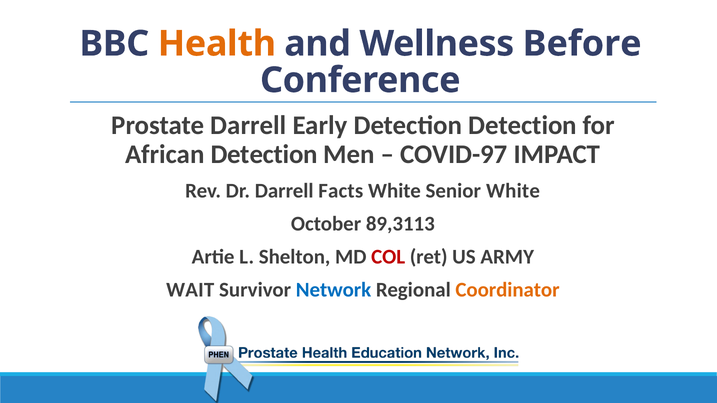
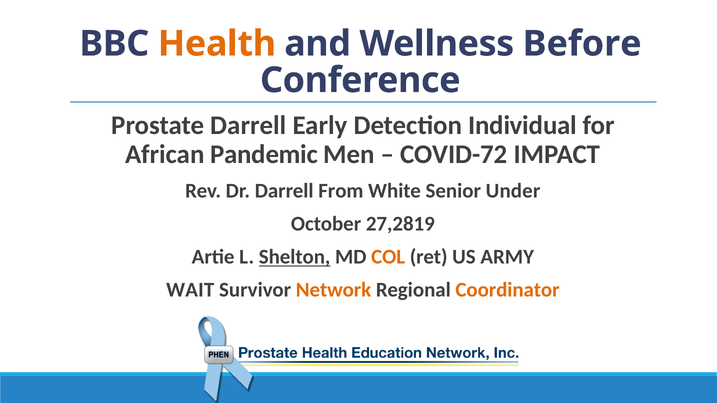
Detection Detection: Detection -> Individual
African Detection: Detection -> Pandemic
COVID-97: COVID-97 -> COVID-72
Facts: Facts -> From
Senior White: White -> Under
89,3113: 89,3113 -> 27,2819
Shelton underline: none -> present
COL colour: red -> orange
Network colour: blue -> orange
